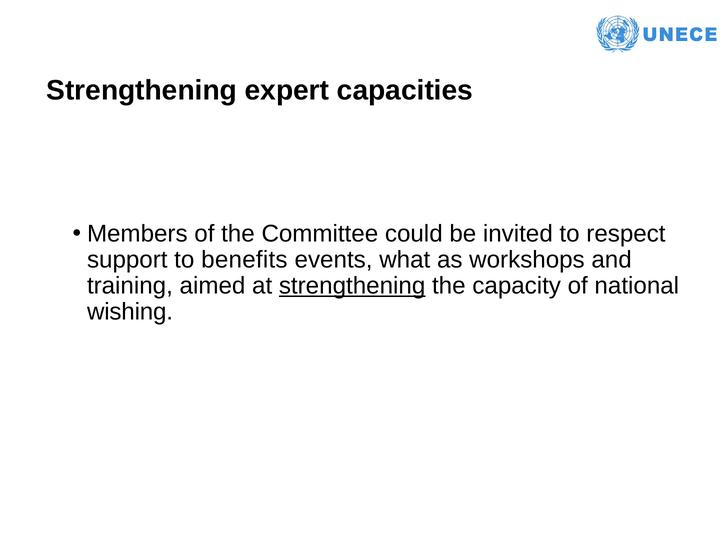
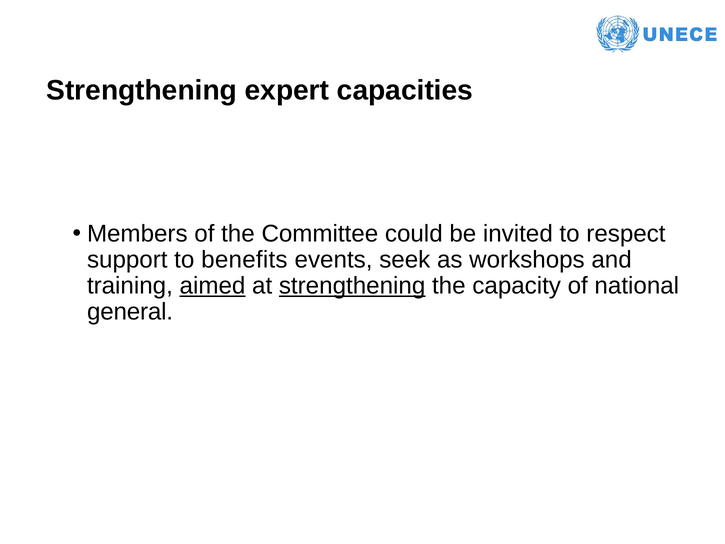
what: what -> seek
aimed underline: none -> present
wishing: wishing -> general
